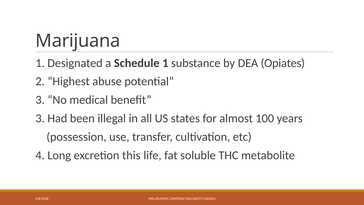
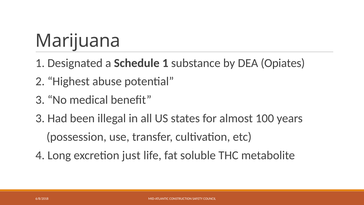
this: this -> just
